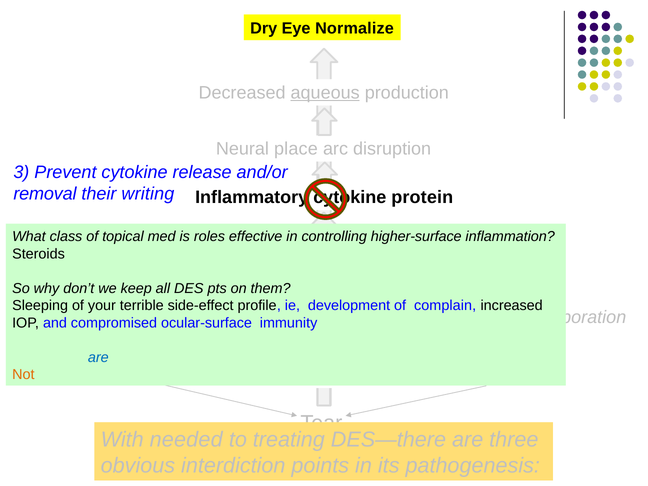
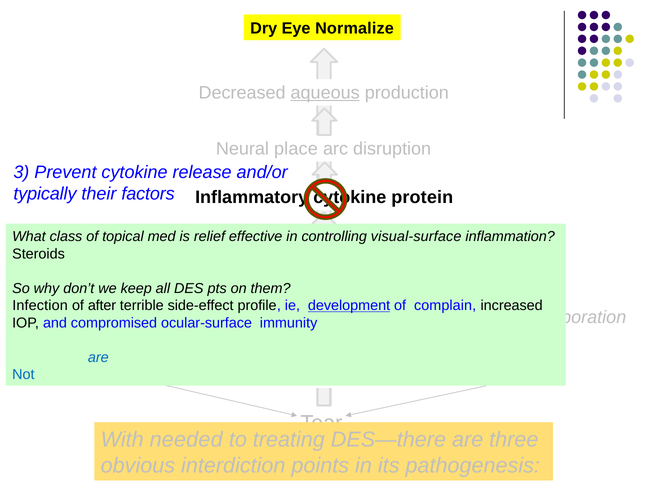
removal: removal -> typically
writing: writing -> factors
roles: roles -> relief
higher-surface: higher-surface -> visual-surface
Sleeping: Sleeping -> Infection
your: your -> after
development underline: none -> present
Not colour: orange -> blue
